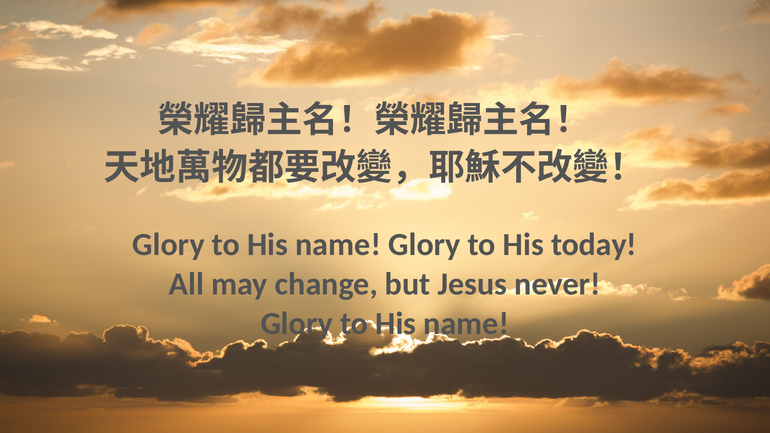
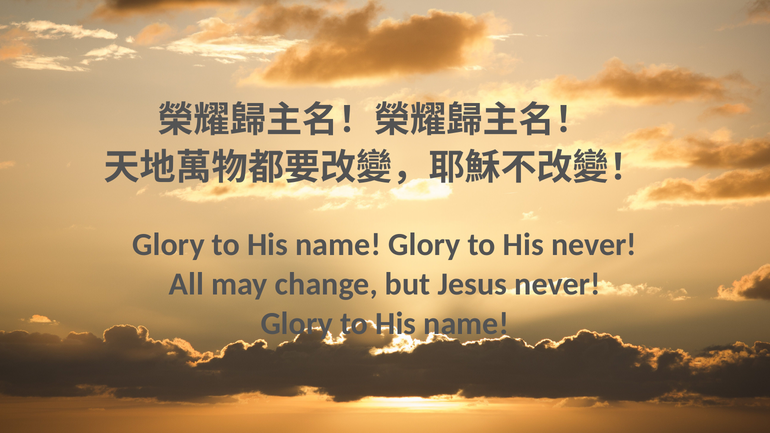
His today: today -> never
